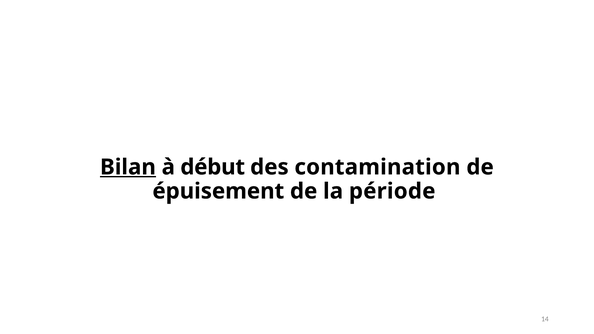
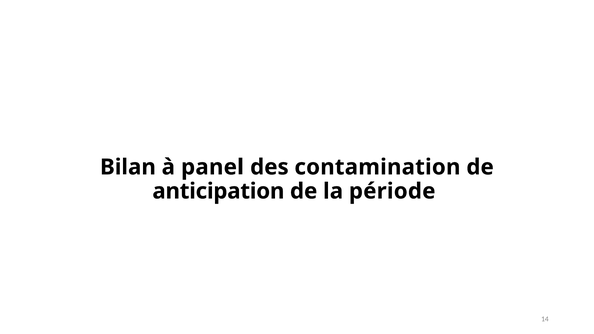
Bilan underline: present -> none
début: début -> panel
épuisement: épuisement -> anticipation
